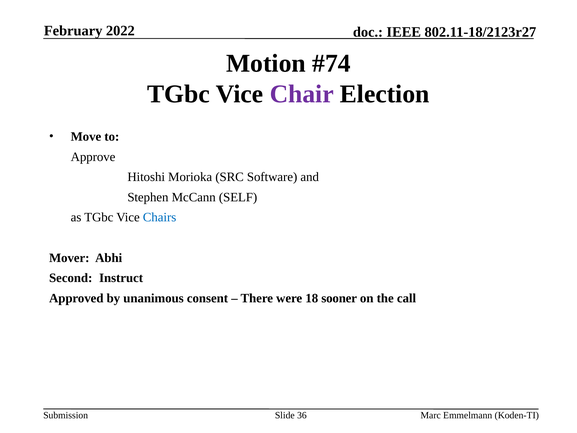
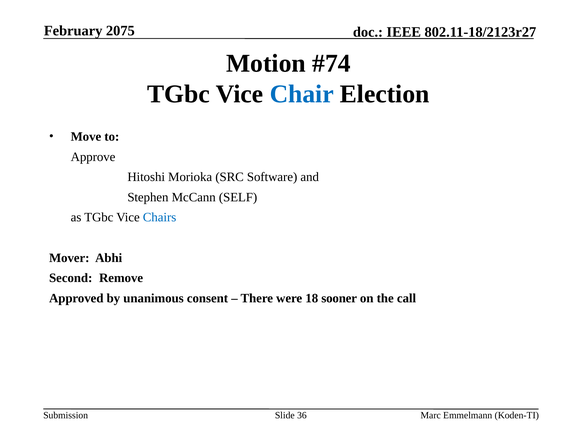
2022: 2022 -> 2075
Chair colour: purple -> blue
Instruct: Instruct -> Remove
